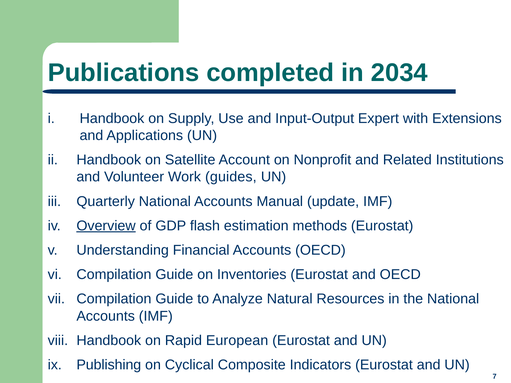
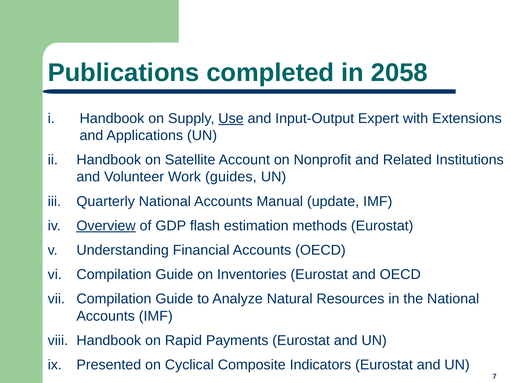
2034: 2034 -> 2058
Use underline: none -> present
European: European -> Payments
Publishing: Publishing -> Presented
